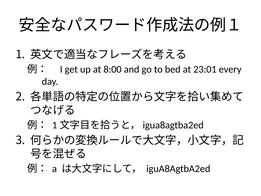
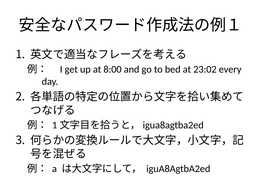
23:01: 23:01 -> 23:02
